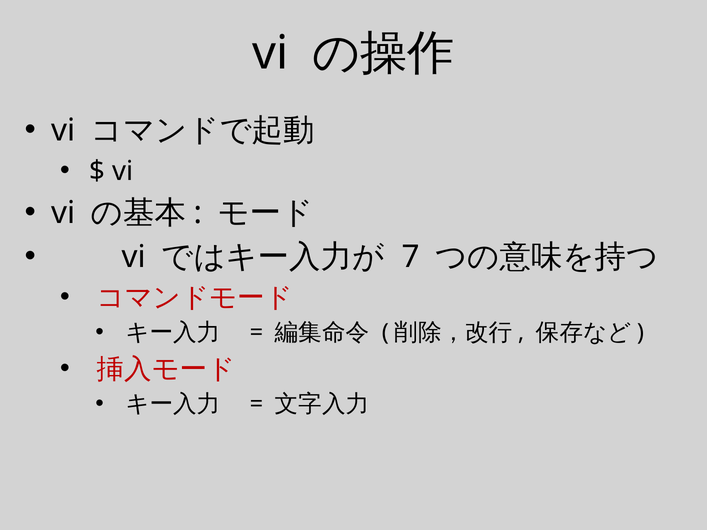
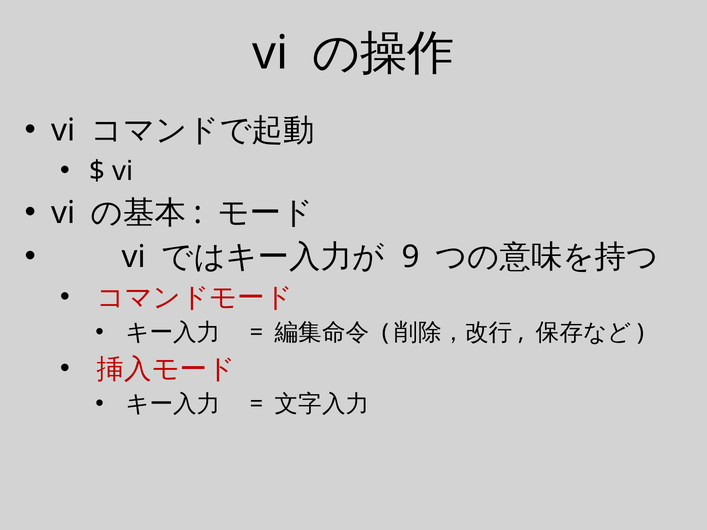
7: 7 -> 9
